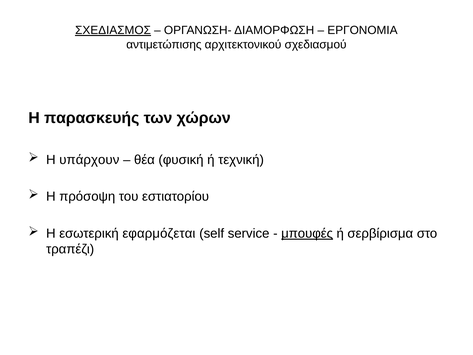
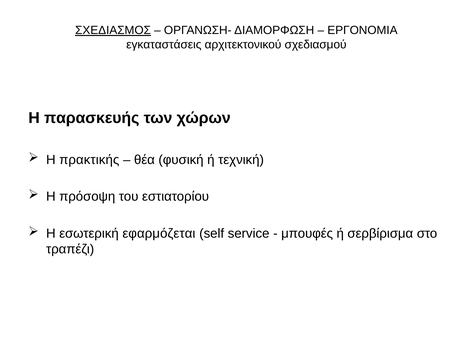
αντιμετώπισης: αντιμετώπισης -> εγκαταστάσεις
υπάρχουν: υπάρχουν -> πρακτικής
μπουφές underline: present -> none
